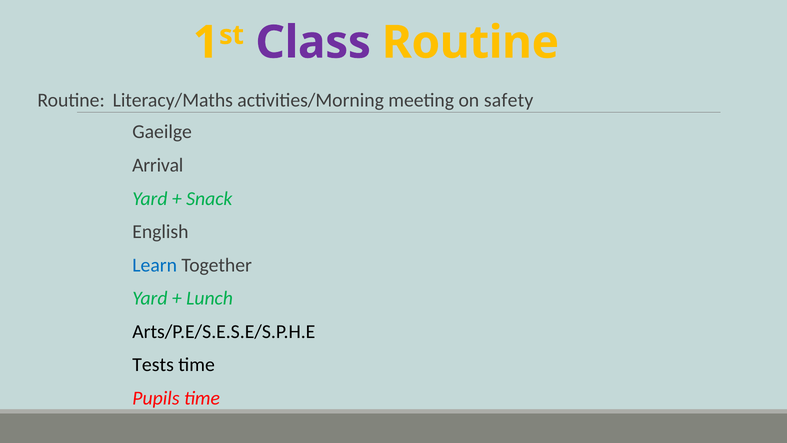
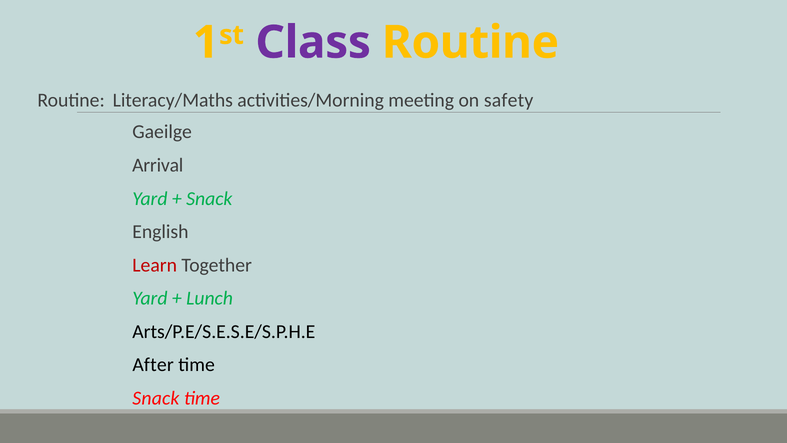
Learn colour: blue -> red
Tests: Tests -> After
Pupils at (156, 398): Pupils -> Snack
